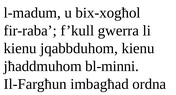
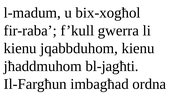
bl-minni: bl-minni -> bl-jagħti
